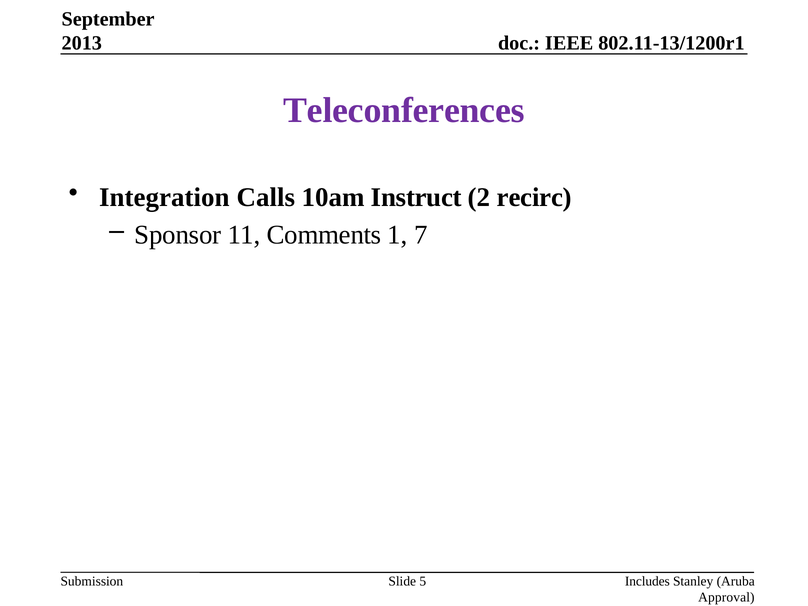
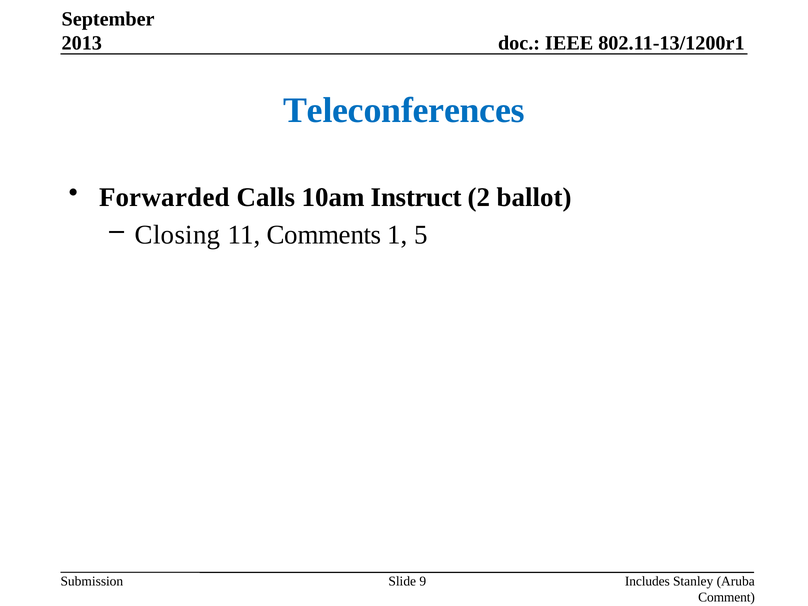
Teleconferences colour: purple -> blue
Integration: Integration -> Forwarded
recirc: recirc -> ballot
Sponsor: Sponsor -> Closing
7: 7 -> 5
5: 5 -> 9
Approval: Approval -> Comment
